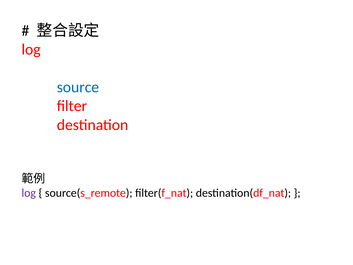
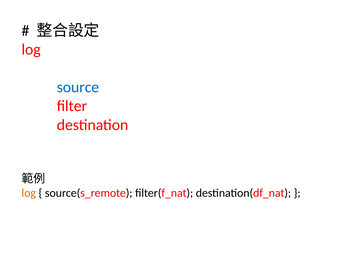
log at (29, 193) colour: purple -> orange
